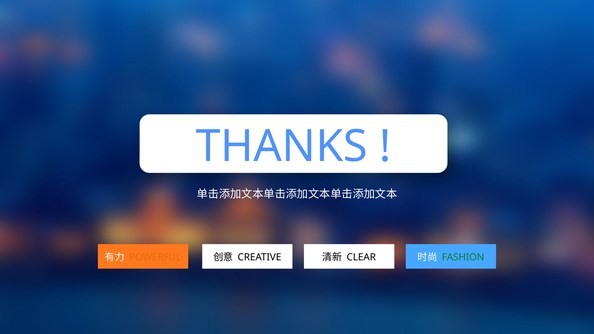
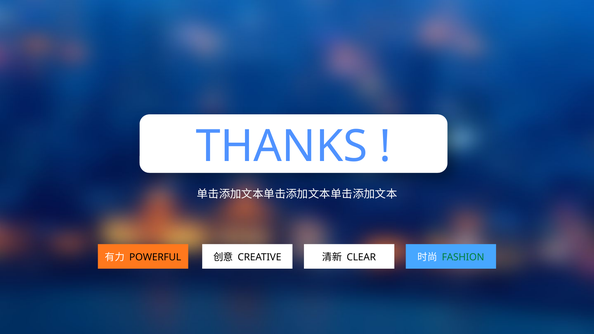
POWERFUL colour: orange -> black
